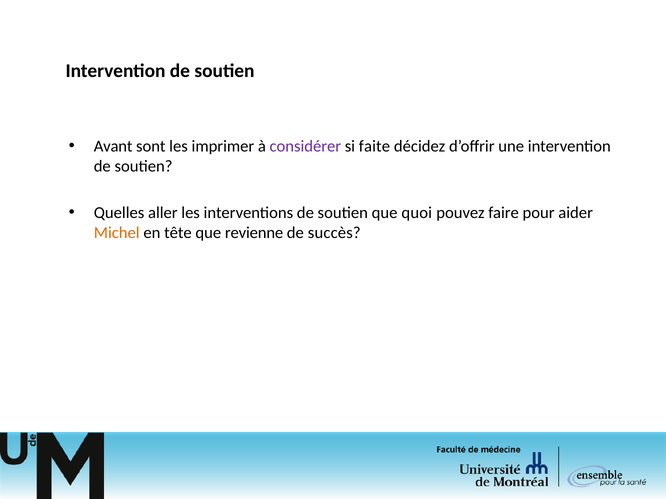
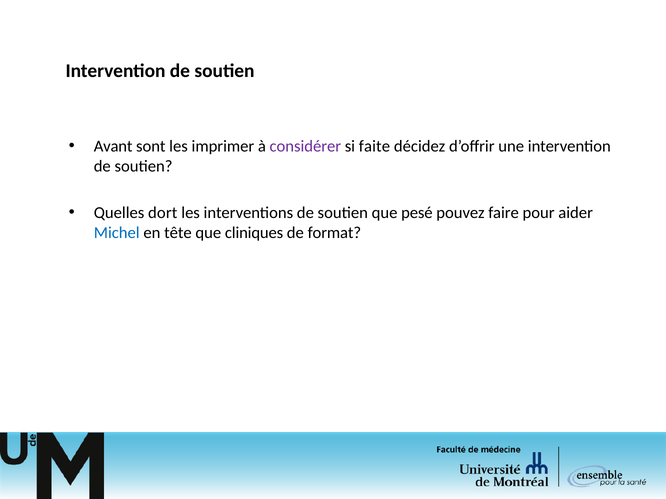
aller: aller -> dort
quoi: quoi -> pesé
Michel colour: orange -> blue
revienne: revienne -> cliniques
succès: succès -> format
